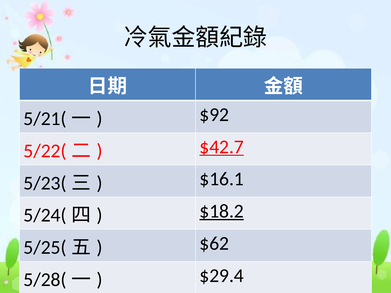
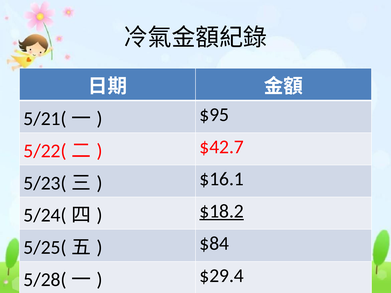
$92: $92 -> $95
$42.7 underline: present -> none
$62: $62 -> $84
